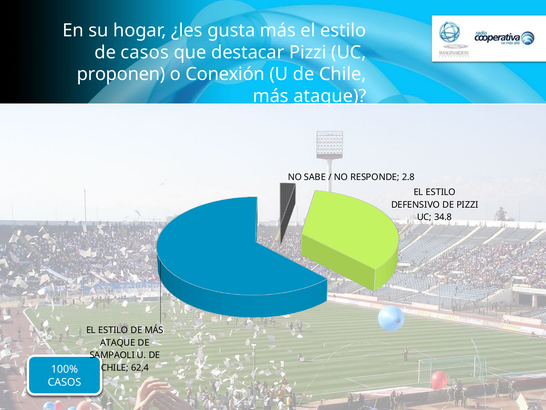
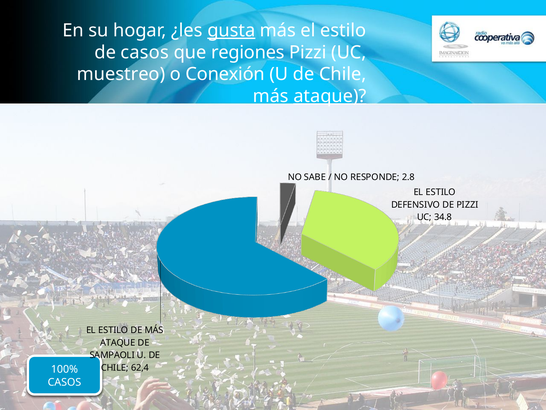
gusta underline: none -> present
destacar: destacar -> regiones
proponen: proponen -> muestreo
